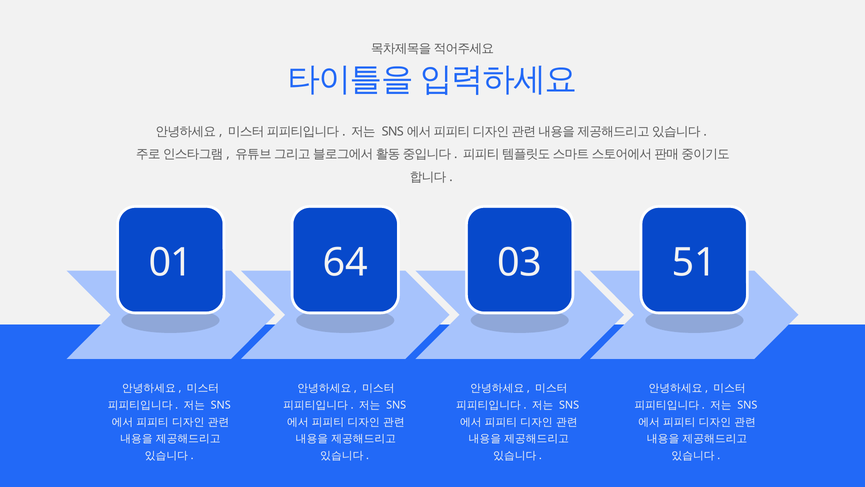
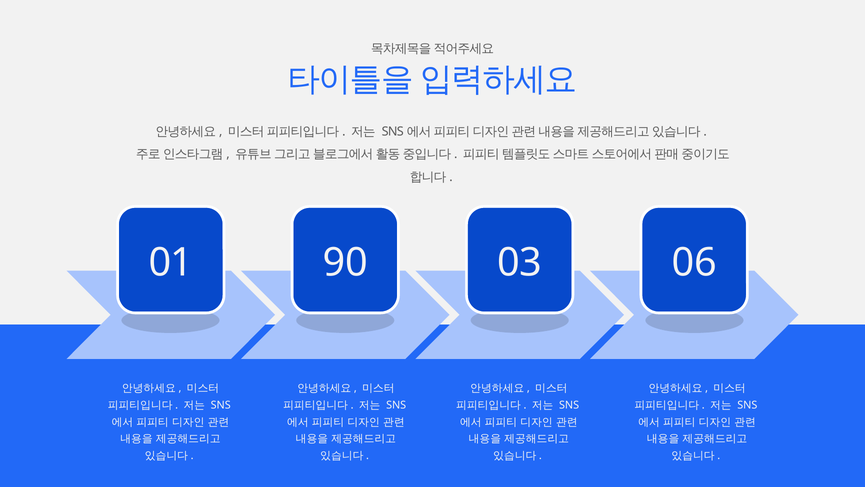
64: 64 -> 90
51: 51 -> 06
